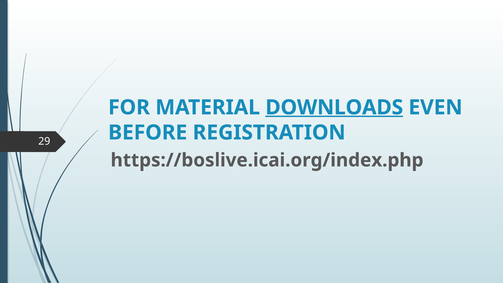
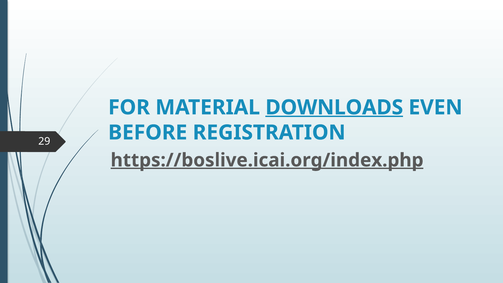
https://boslive.icai.org/index.php underline: none -> present
